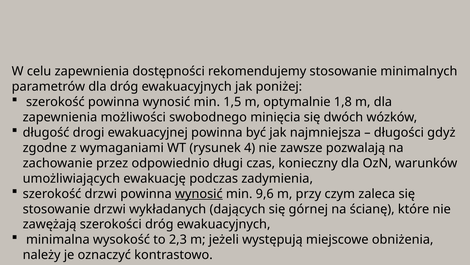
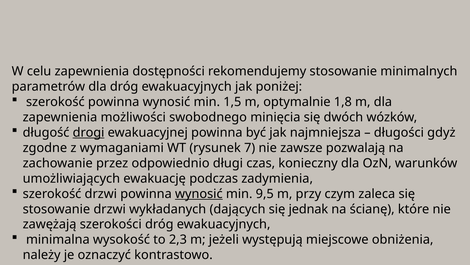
drogi underline: none -> present
4: 4 -> 7
9,6: 9,6 -> 9,5
górnej: górnej -> jednak
